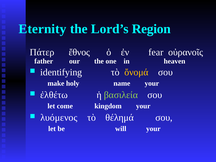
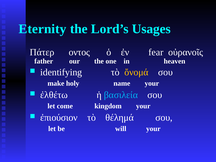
Region: Region -> Usages
ἔθνος: ἔθνος -> οντος
βασιλεία colour: light green -> light blue
λυόμενος: λυόμενος -> ἐπιούσιον
